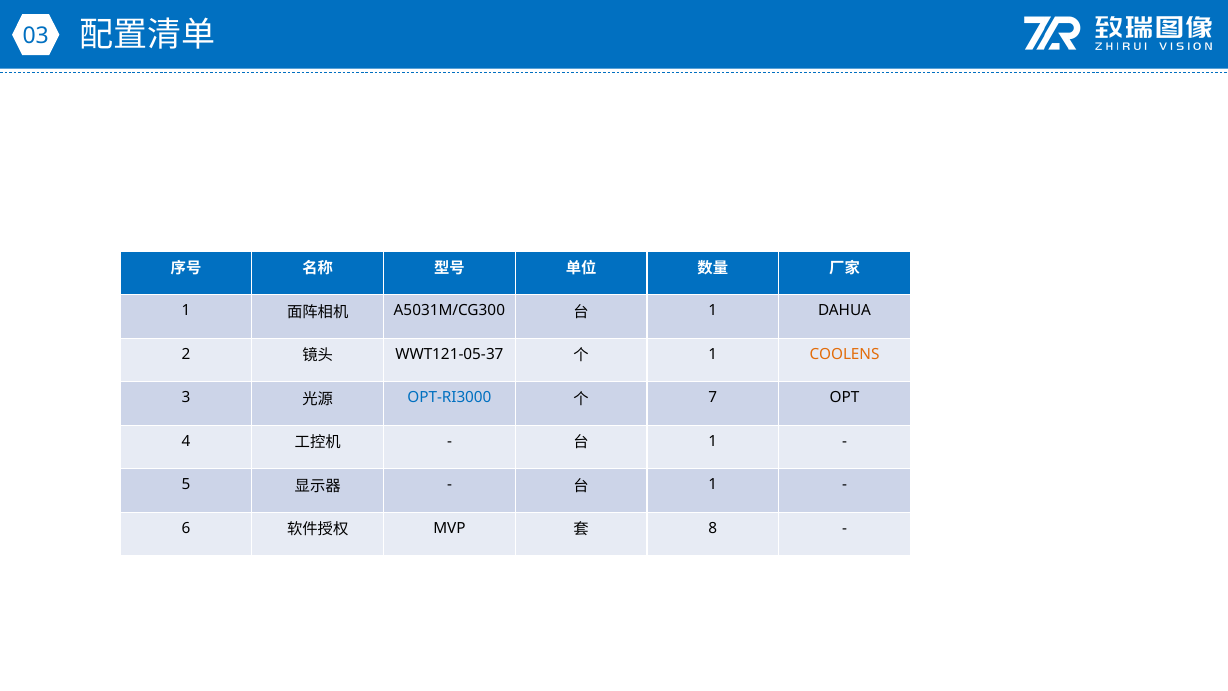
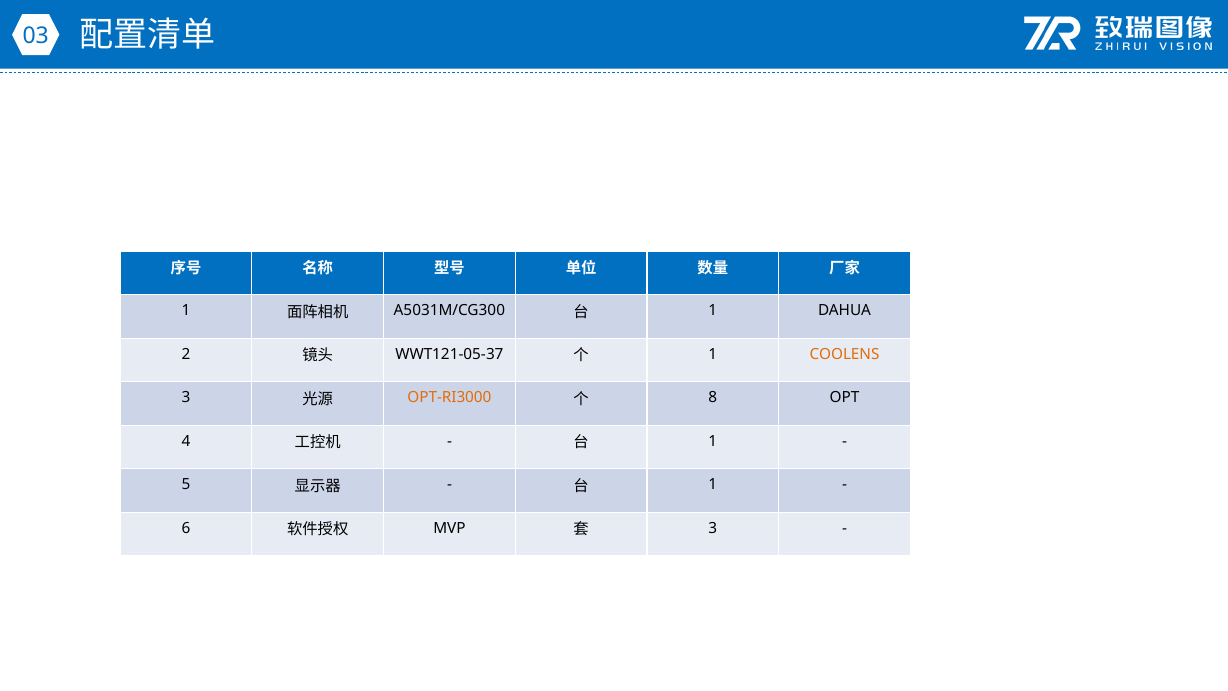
OPT-RI3000 colour: blue -> orange
7: 7 -> 8
8 at (713, 528): 8 -> 3
